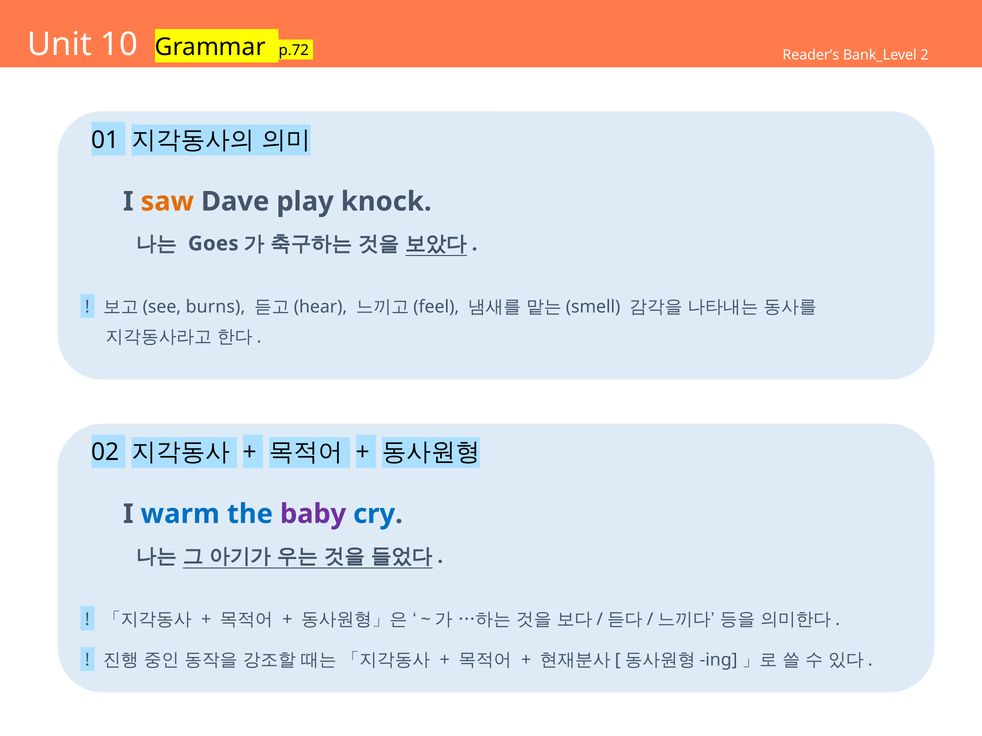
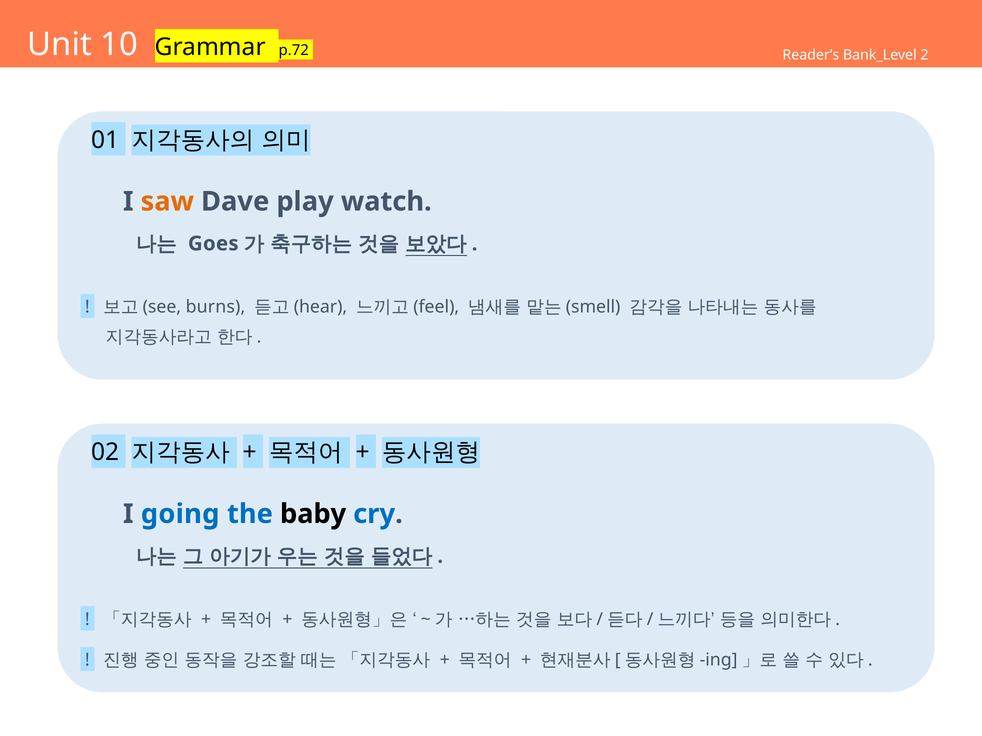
knock: knock -> watch
warm: warm -> going
baby colour: purple -> black
